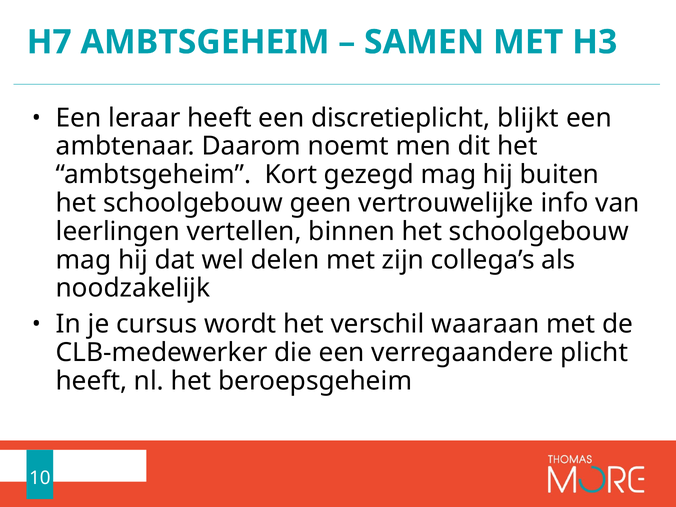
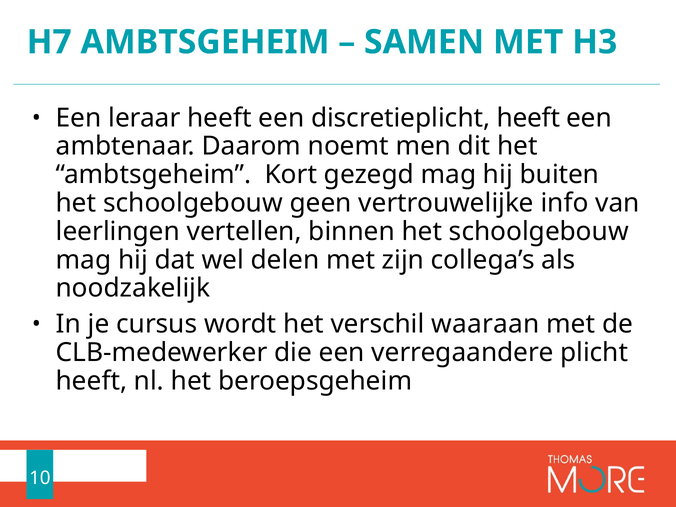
discretieplicht blijkt: blijkt -> heeft
